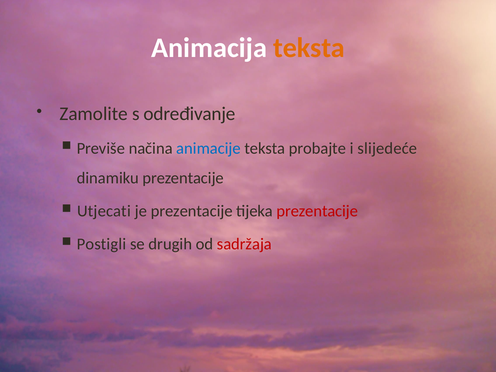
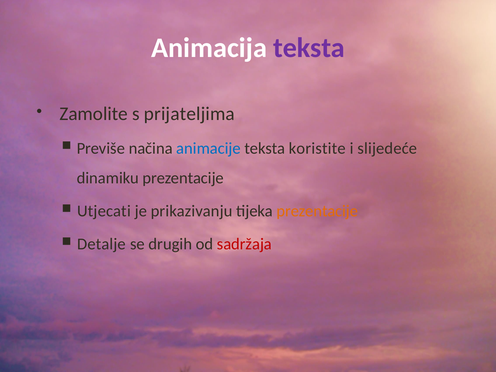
teksta at (309, 48) colour: orange -> purple
određivanje: određivanje -> prijateljima
probajte: probajte -> koristite
je prezentacije: prezentacije -> prikazivanju
prezentacije at (317, 211) colour: red -> orange
Postigli: Postigli -> Detalje
